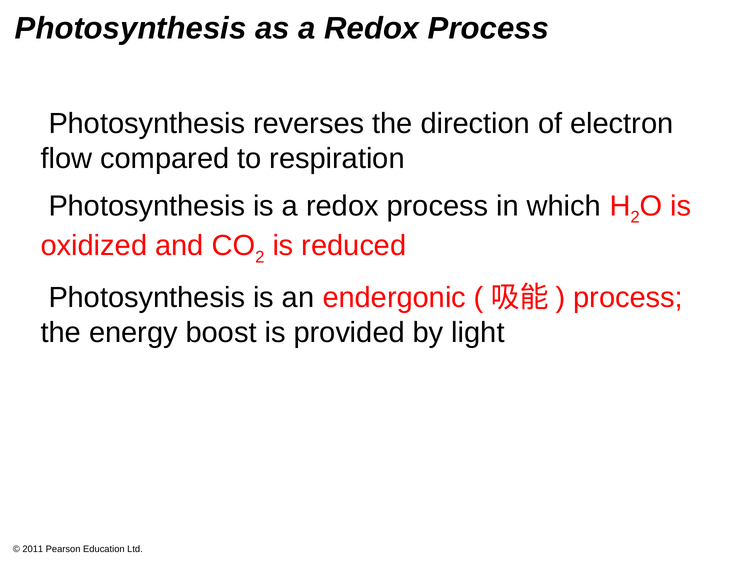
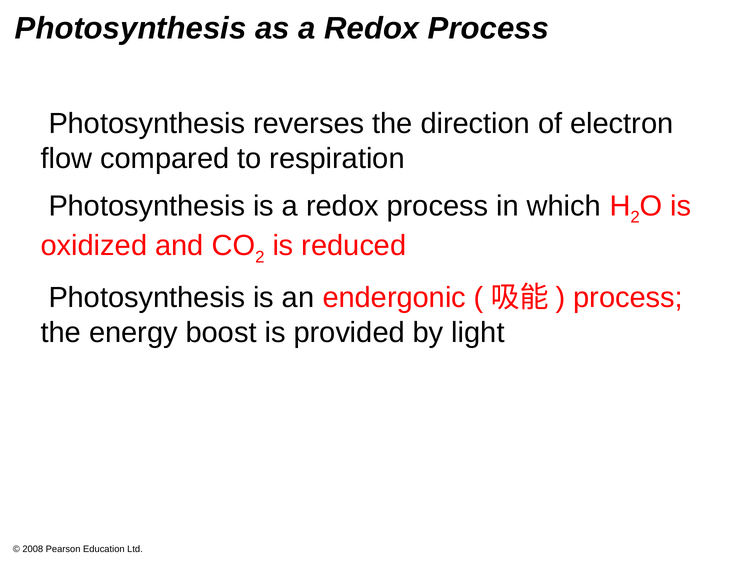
2011: 2011 -> 2008
